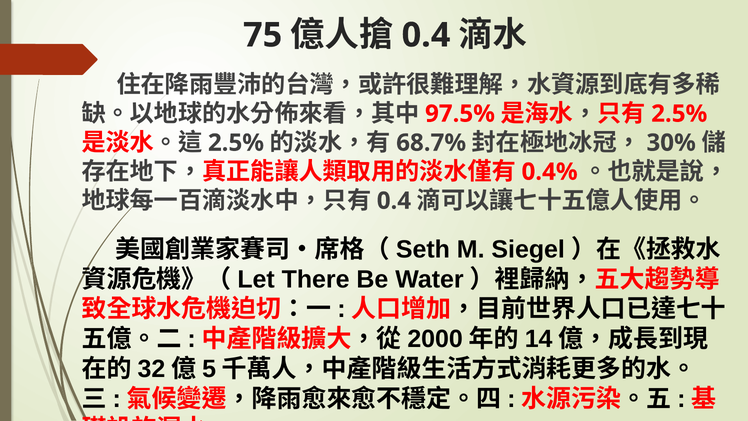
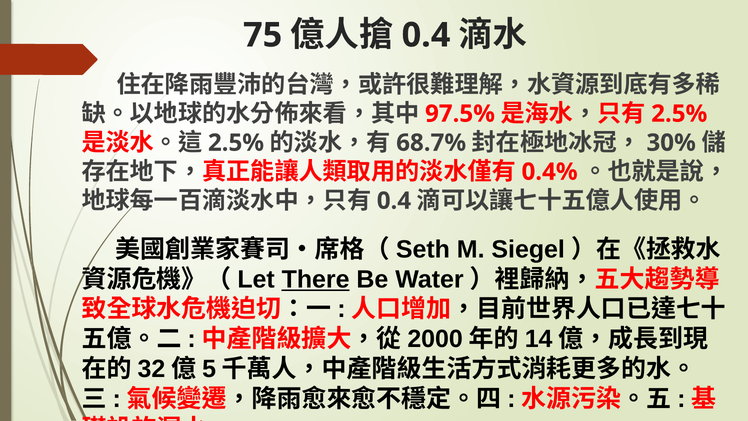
There underline: none -> present
